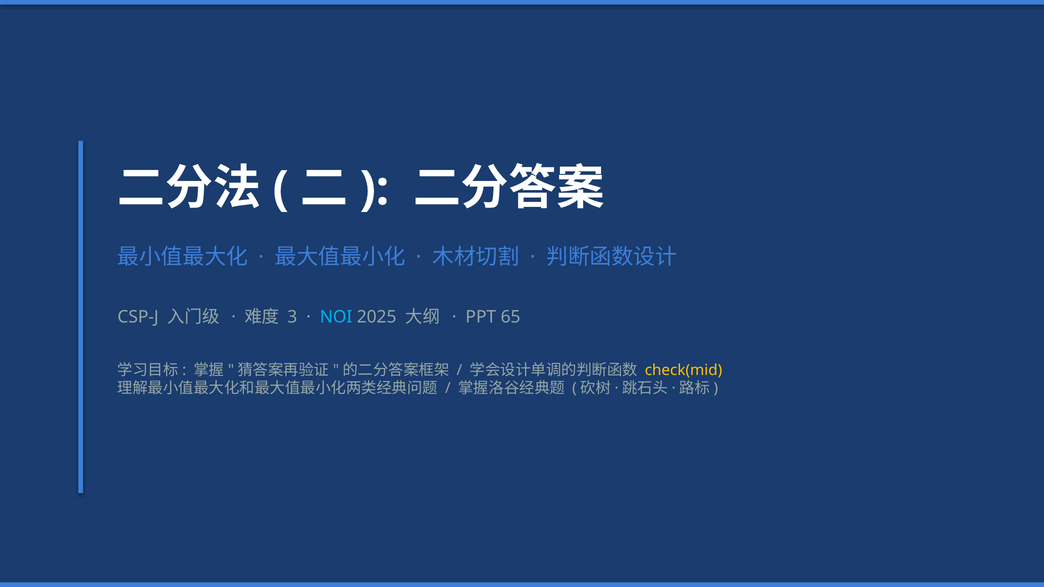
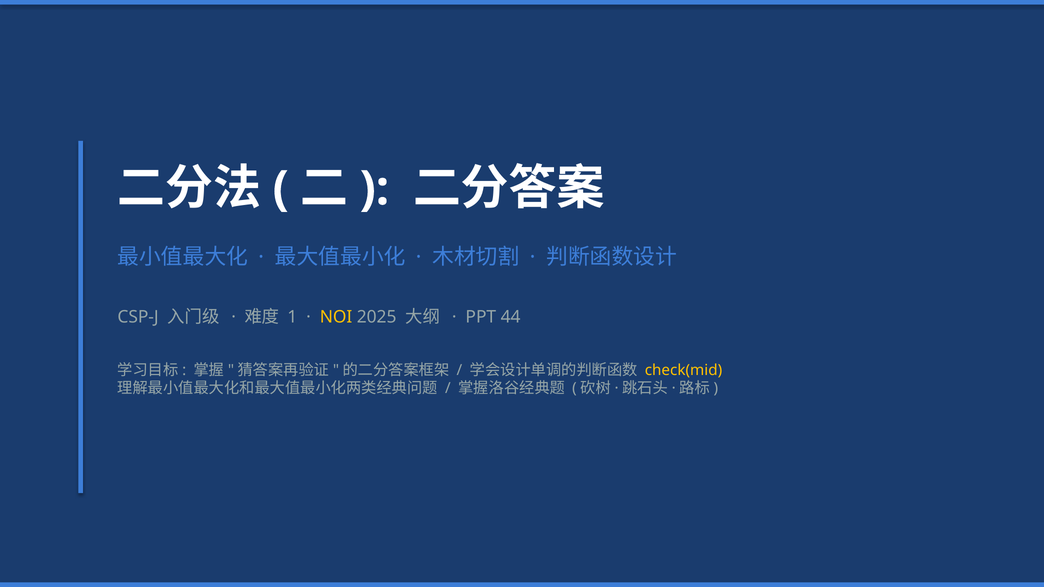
3: 3 -> 1
NOI colour: light blue -> yellow
65: 65 -> 44
